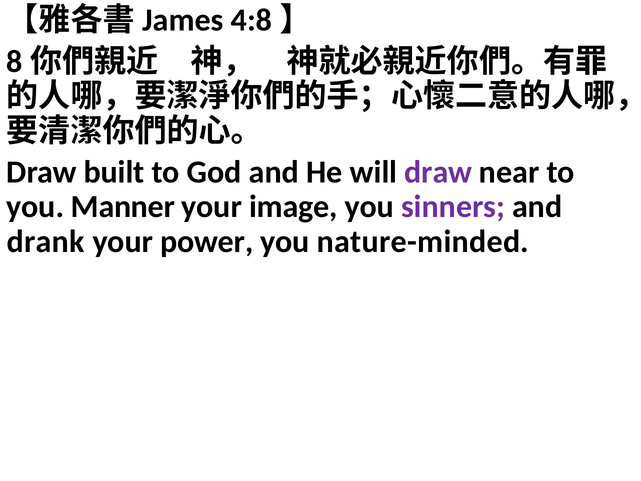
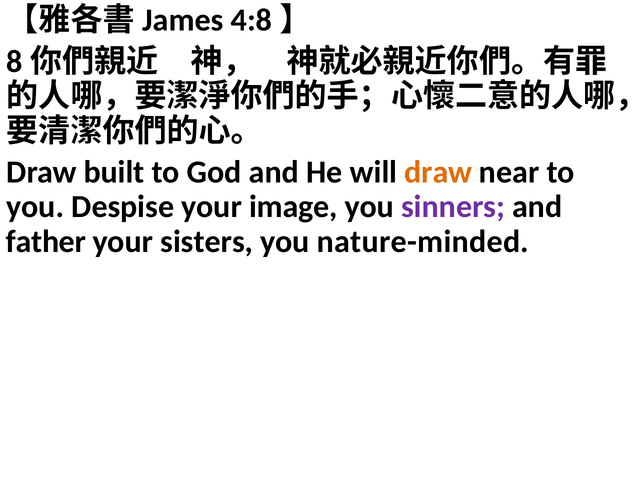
draw at (438, 172) colour: purple -> orange
Manner: Manner -> Despise
drank: drank -> father
power: power -> sisters
